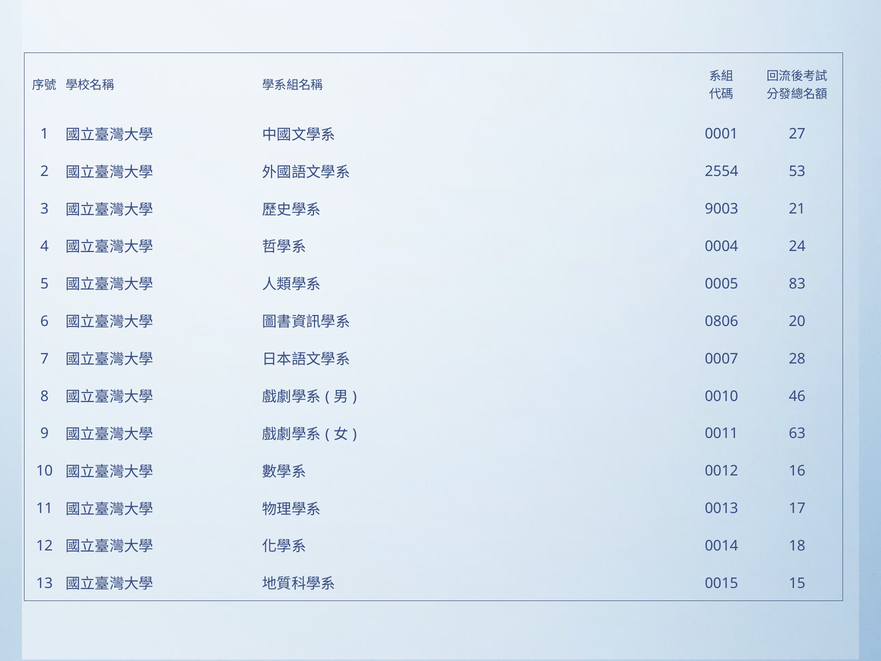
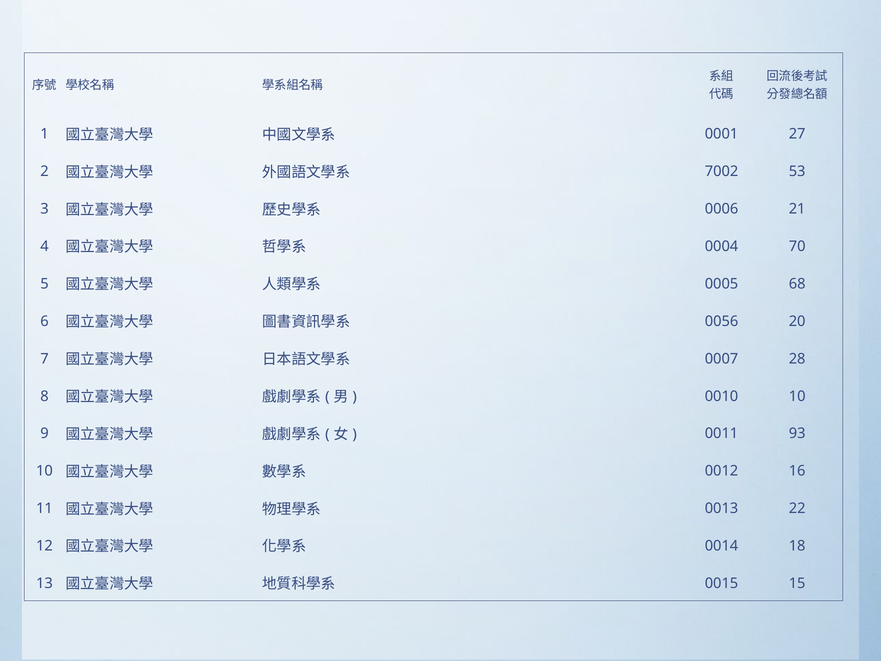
2554: 2554 -> 7002
9003: 9003 -> 0006
24: 24 -> 70
83: 83 -> 68
0806: 0806 -> 0056
0010 46: 46 -> 10
63: 63 -> 93
17: 17 -> 22
